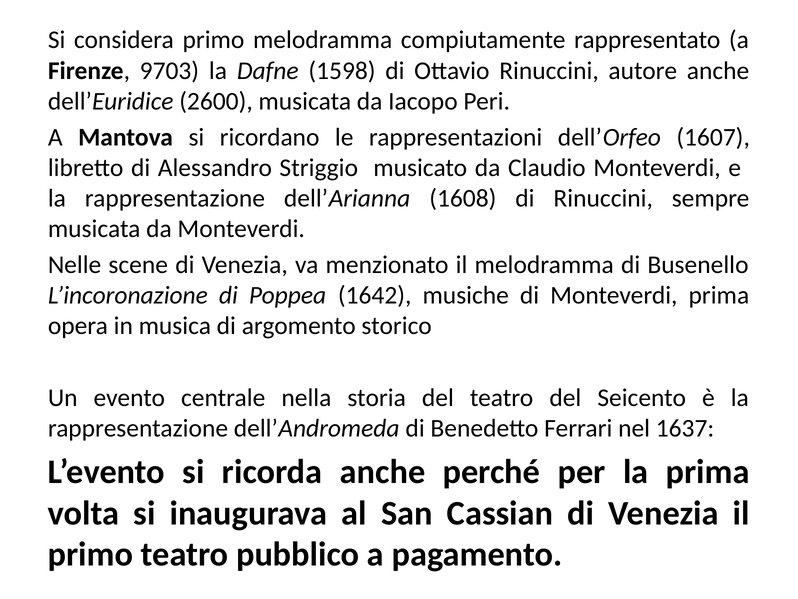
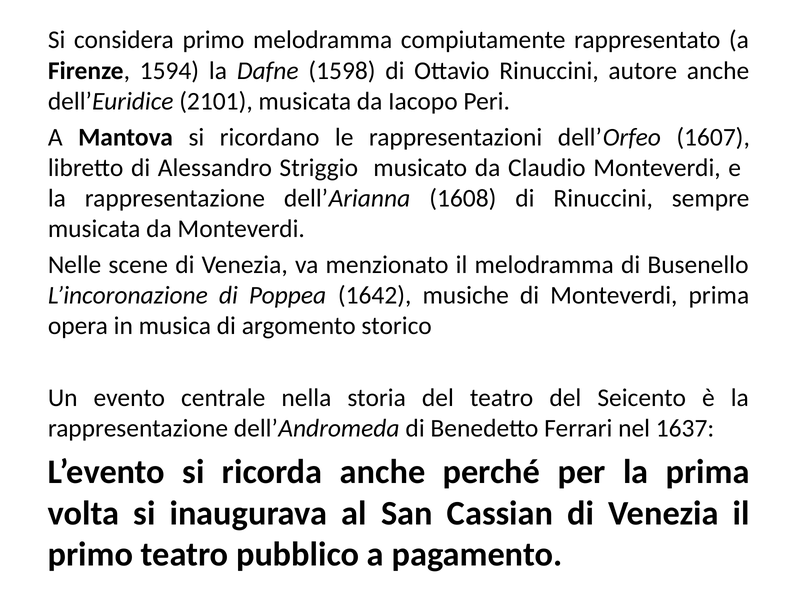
9703: 9703 -> 1594
2600: 2600 -> 2101
